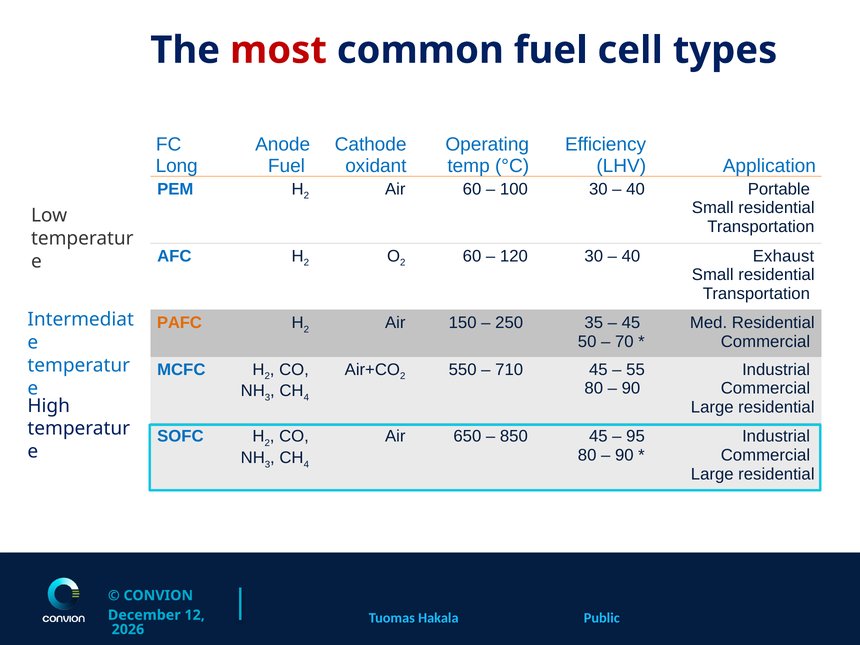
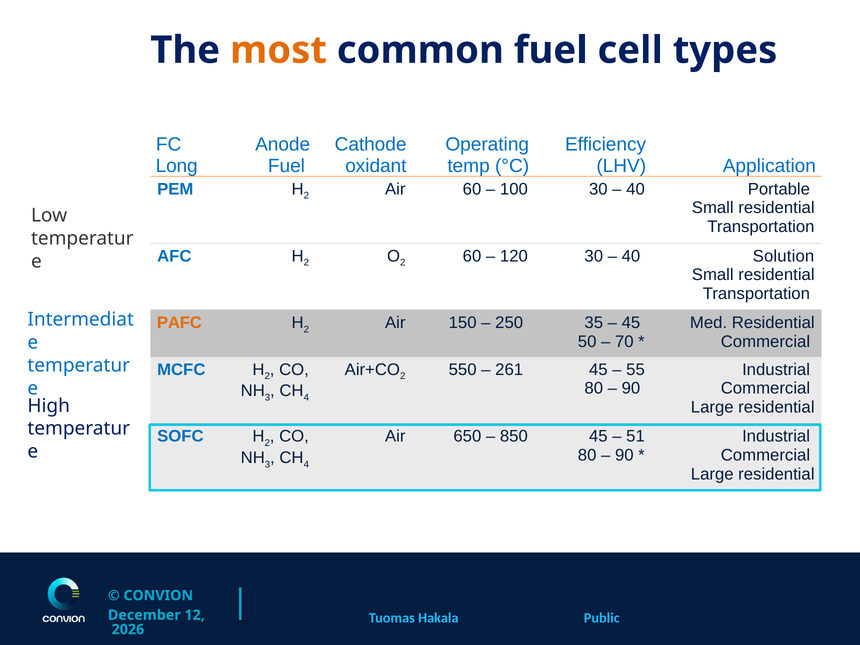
most colour: red -> orange
Exhaust: Exhaust -> Solution
710: 710 -> 261
95: 95 -> 51
